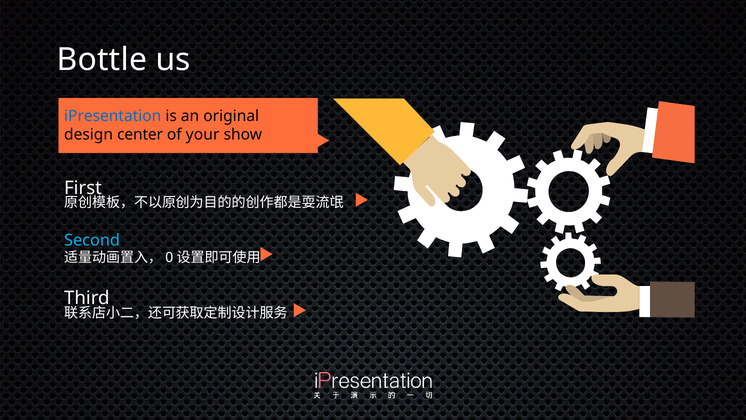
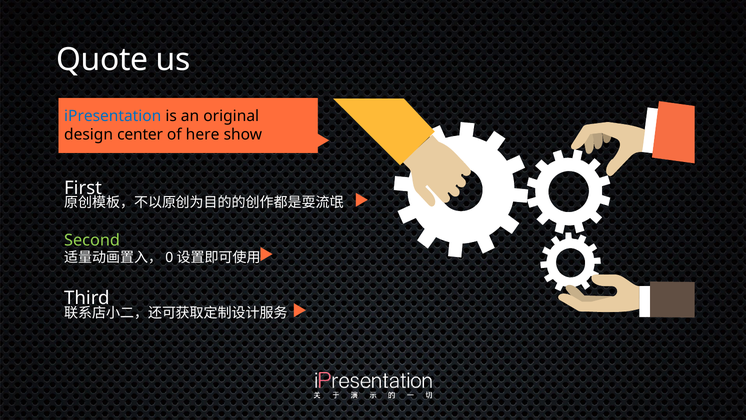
Bottle: Bottle -> Quote
your: your -> here
Second colour: light blue -> light green
